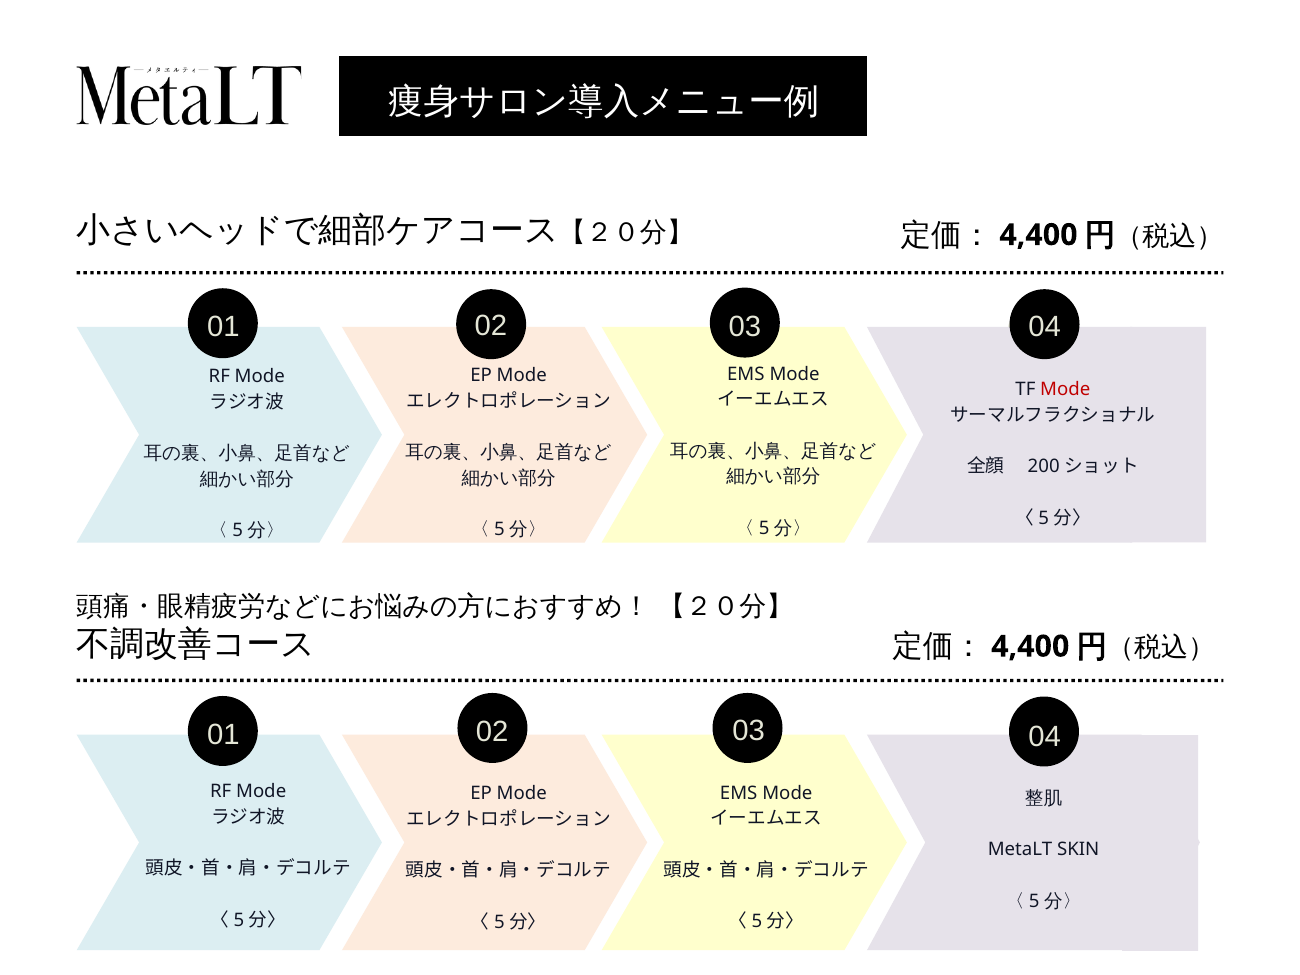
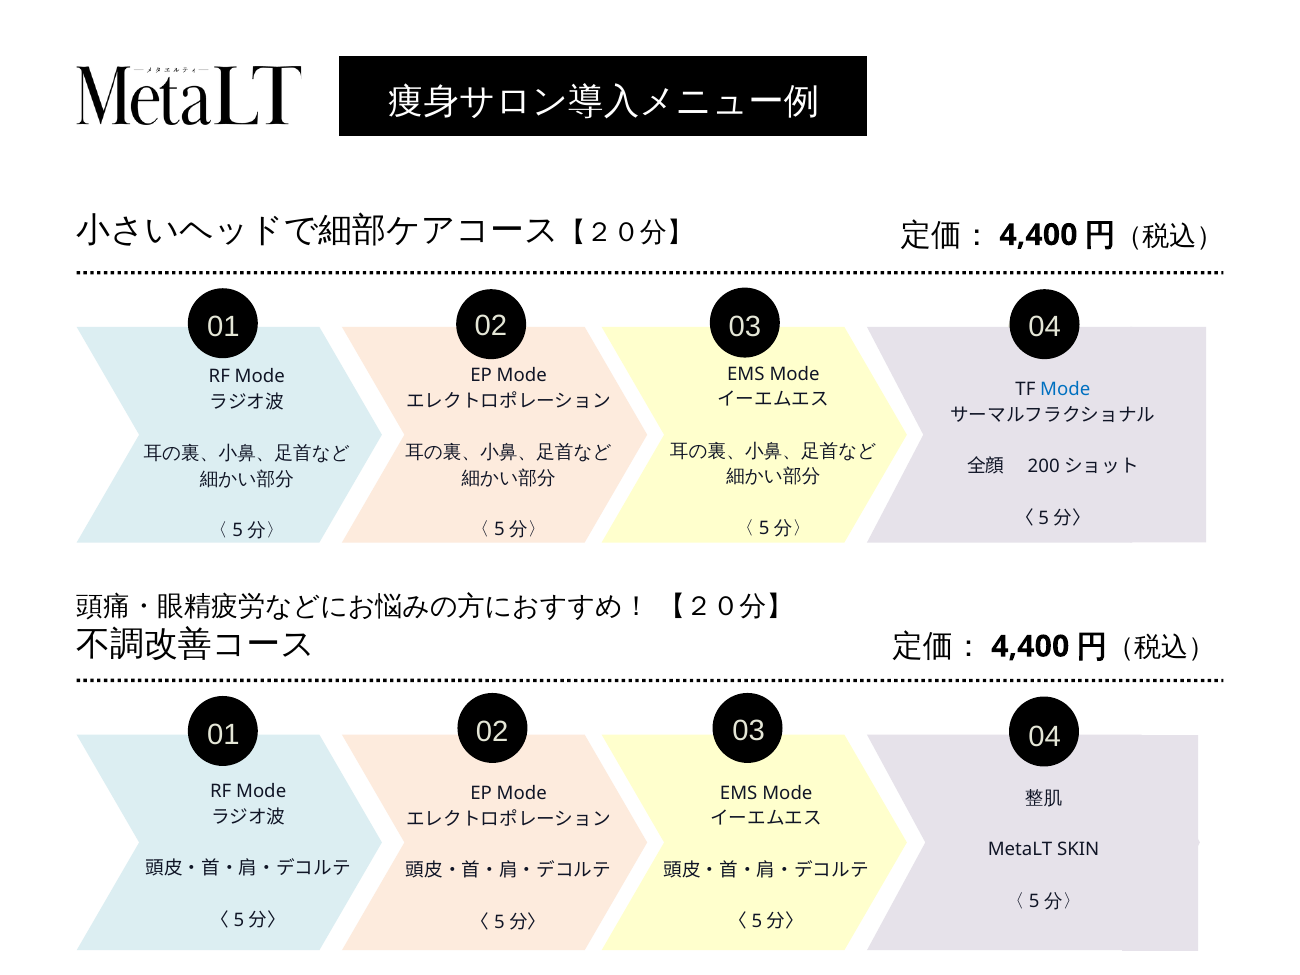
Mode at (1065, 390) colour: red -> blue
